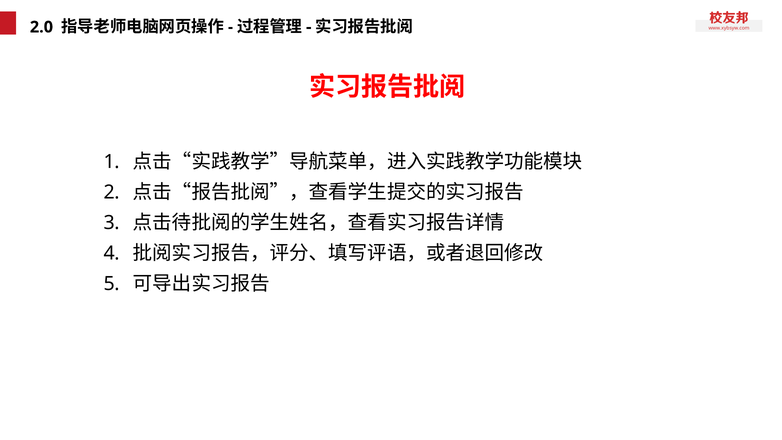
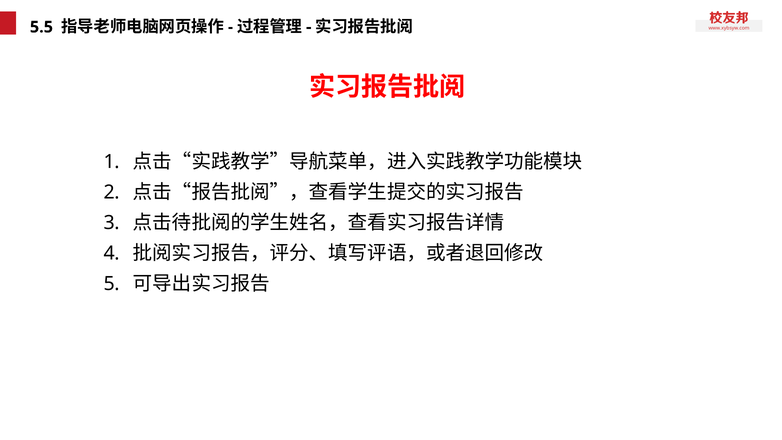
2.0: 2.0 -> 5.5
